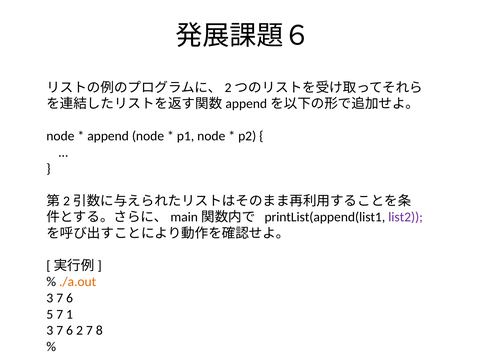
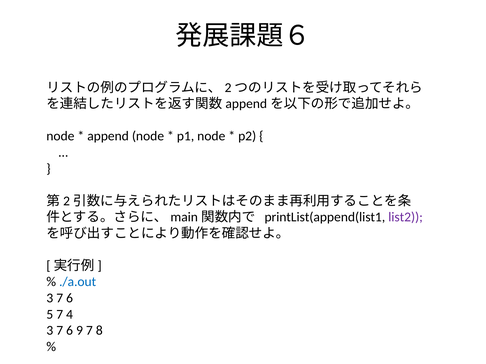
./a.out colour: orange -> blue
1: 1 -> 4
2: 2 -> 9
